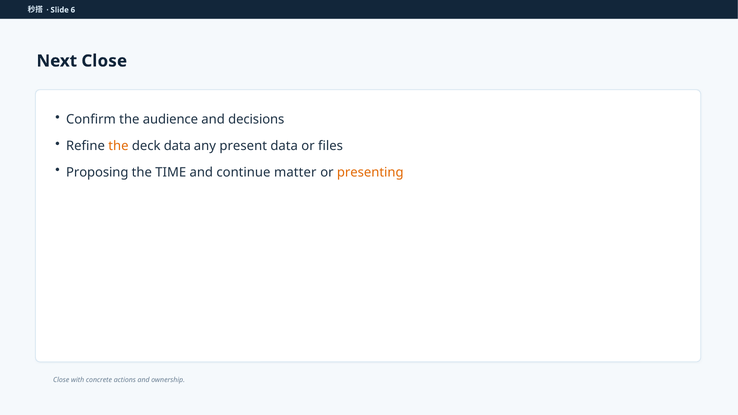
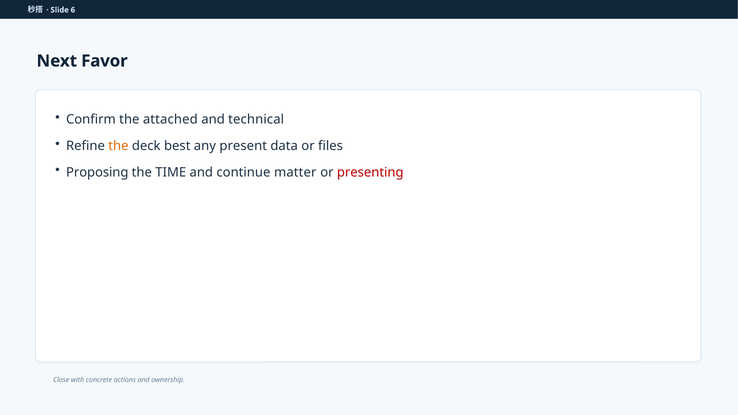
Next Close: Close -> Favor
audience: audience -> attached
decisions: decisions -> technical
deck data: data -> best
presenting colour: orange -> red
